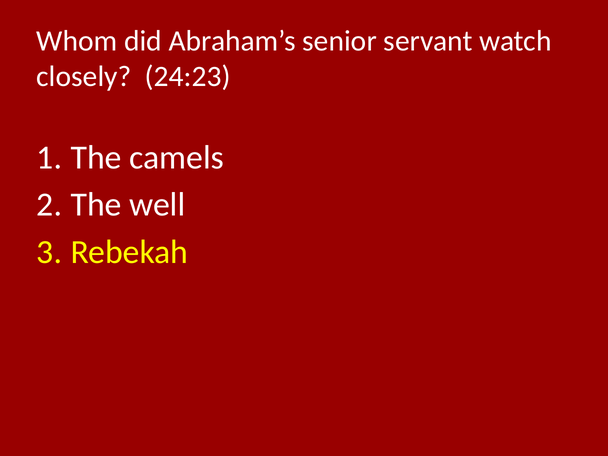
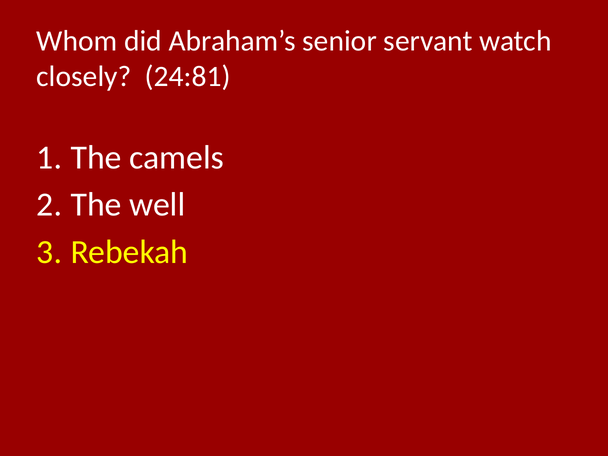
24:23: 24:23 -> 24:81
